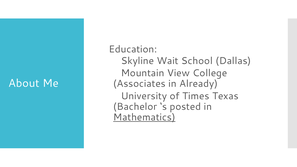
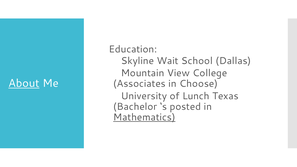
About underline: none -> present
Already: Already -> Choose
Times: Times -> Lunch
